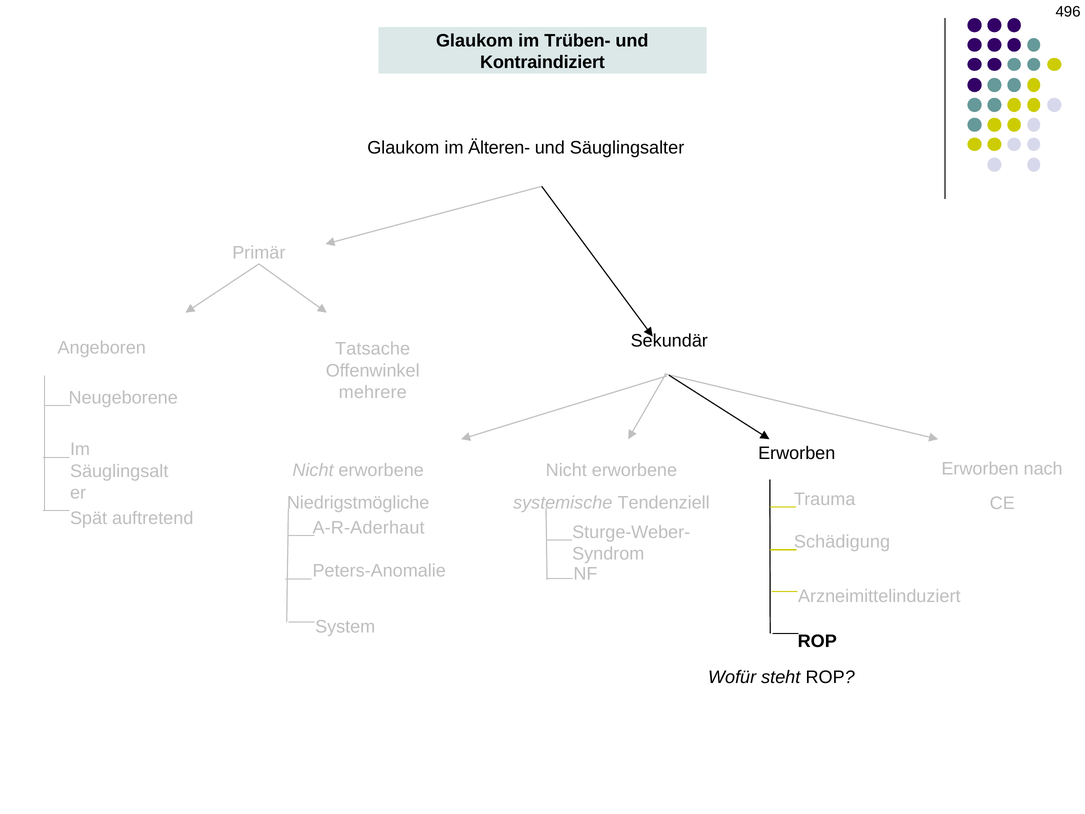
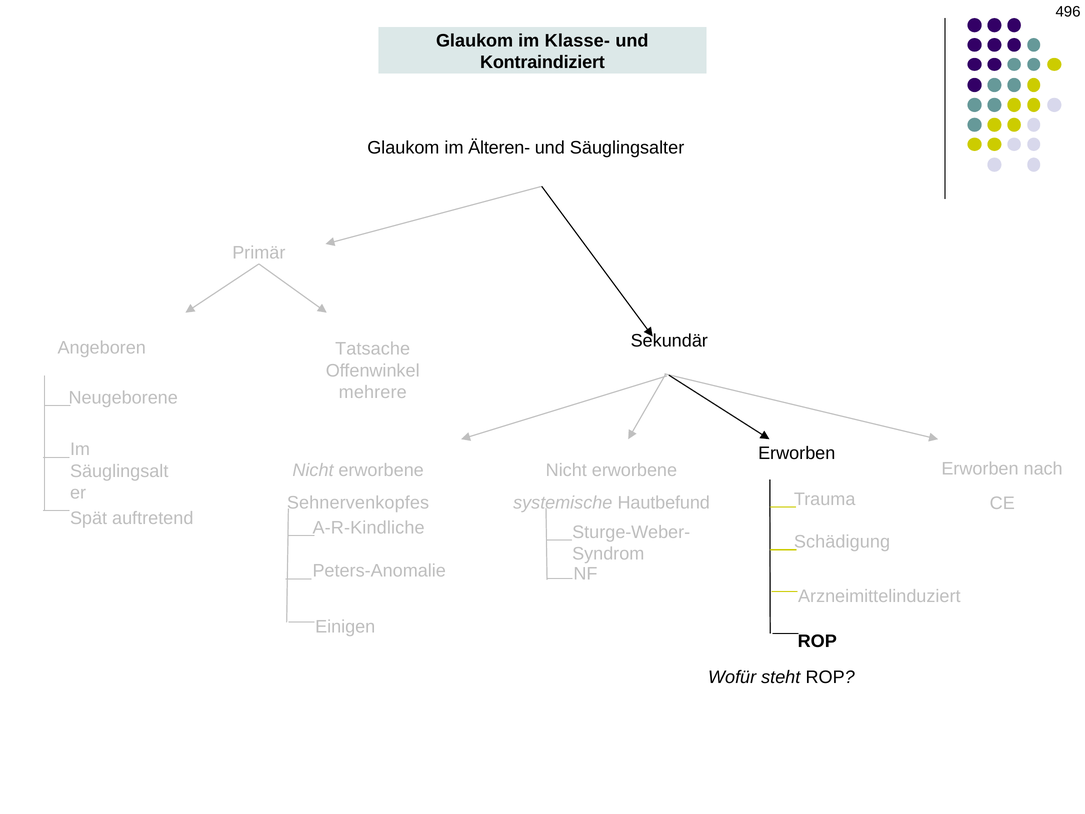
Trüben-: Trüben- -> Klasse-
Niedrigstmögliche: Niedrigstmögliche -> Sehnervenkopfes
Tendenziell: Tendenziell -> Hautbefund
A-R-Aderhaut: A-R-Aderhaut -> A-R-Kindliche
System: System -> Einigen
